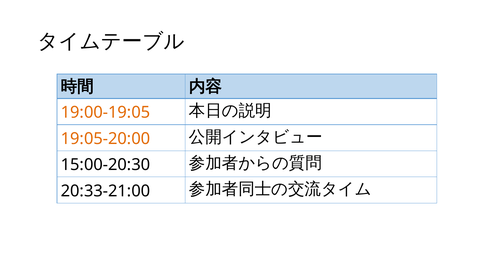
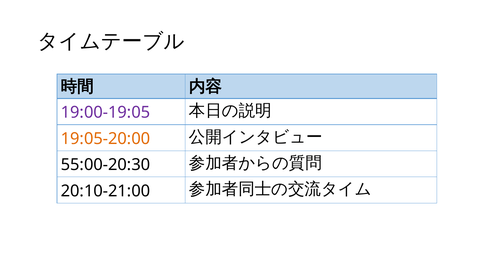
19:00-19:05 colour: orange -> purple
15:00-20:30: 15:00-20:30 -> 55:00-20:30
20:33-21:00: 20:33-21:00 -> 20:10-21:00
